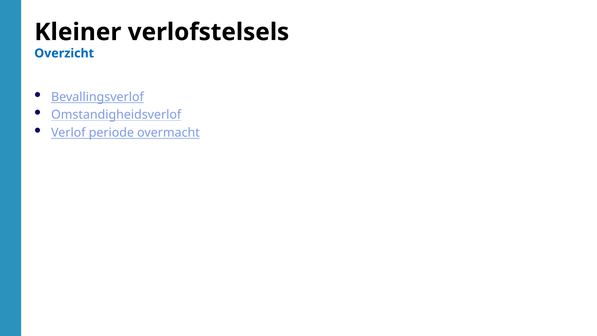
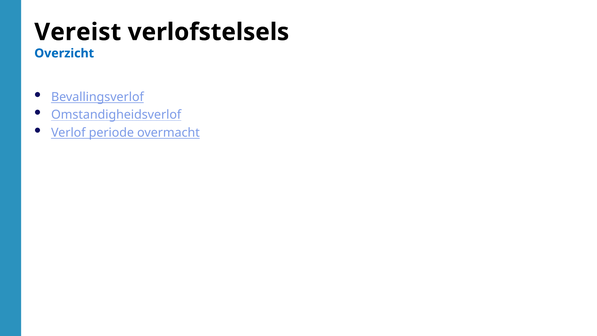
Kleiner: Kleiner -> Vereist
